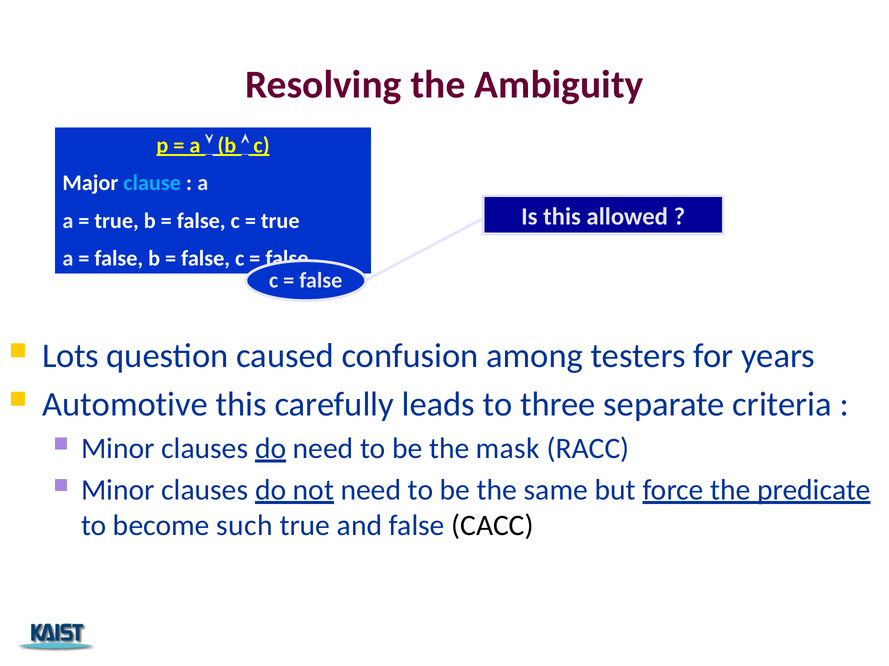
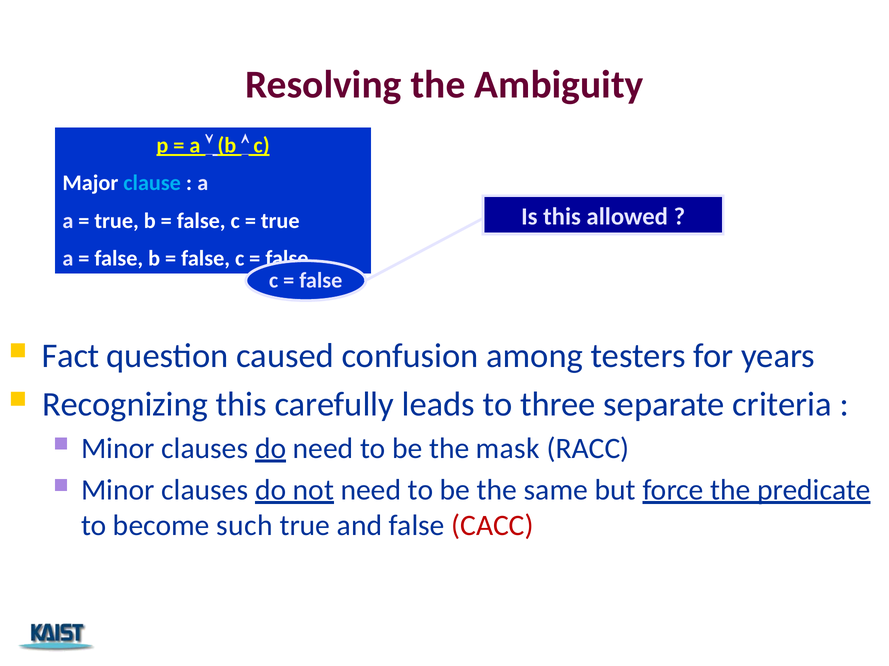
Lots: Lots -> Fact
Automotive: Automotive -> Recognizing
CACC colour: black -> red
